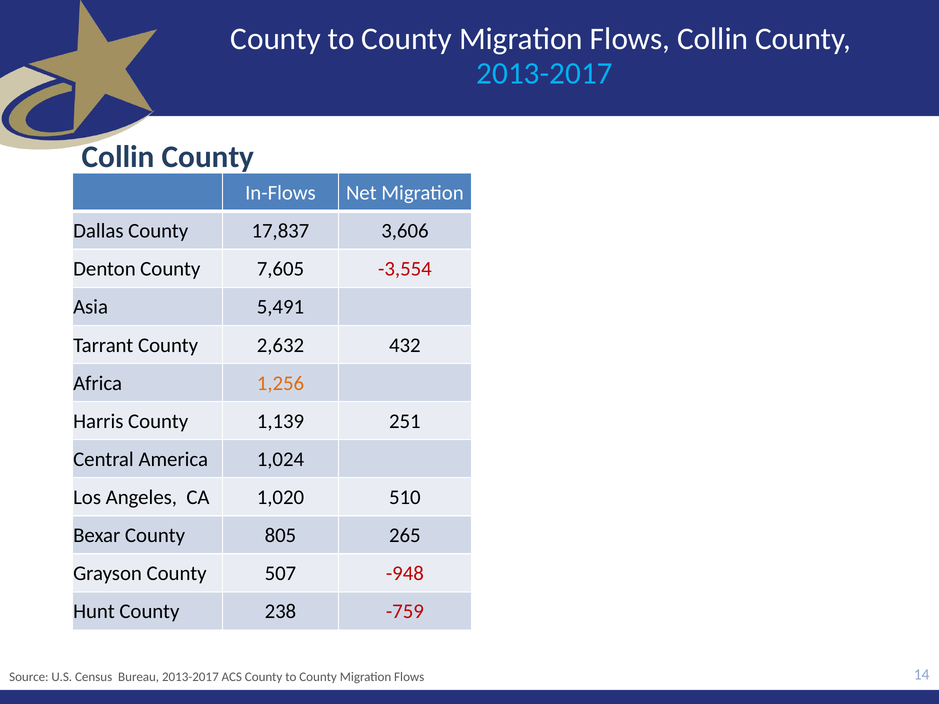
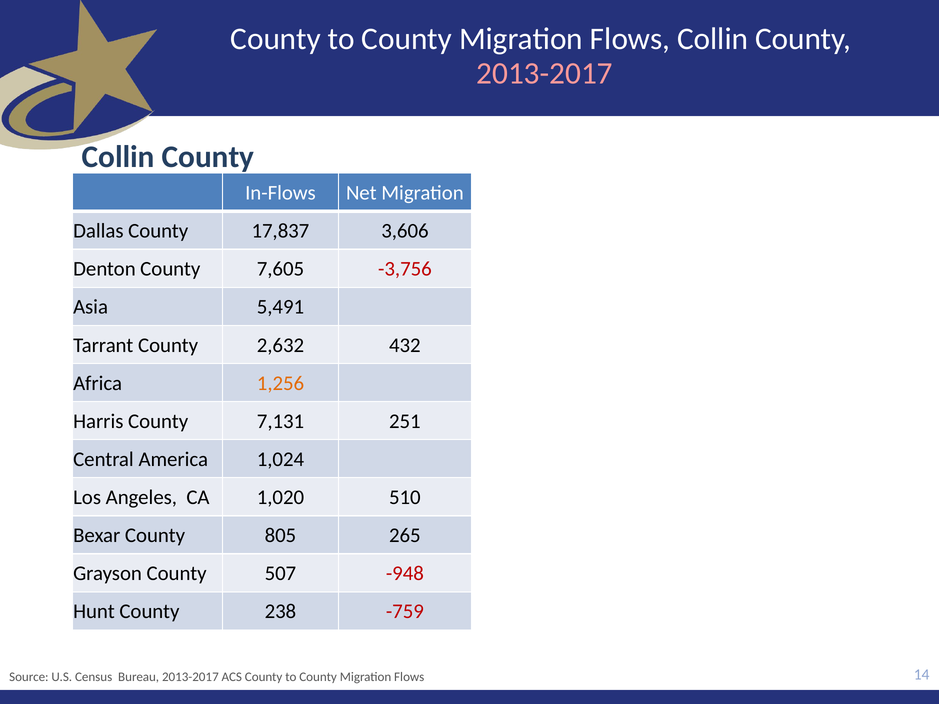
2013-2017 at (545, 73) colour: light blue -> pink
-3,554: -3,554 -> -3,756
1,139: 1,139 -> 7,131
